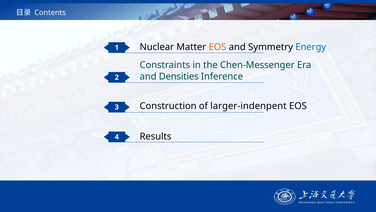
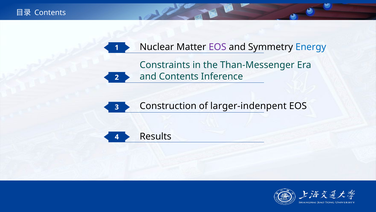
EOS at (218, 47) colour: orange -> purple
Chen-Messenger: Chen-Messenger -> Than-Messenger
and Densities: Densities -> Contents
